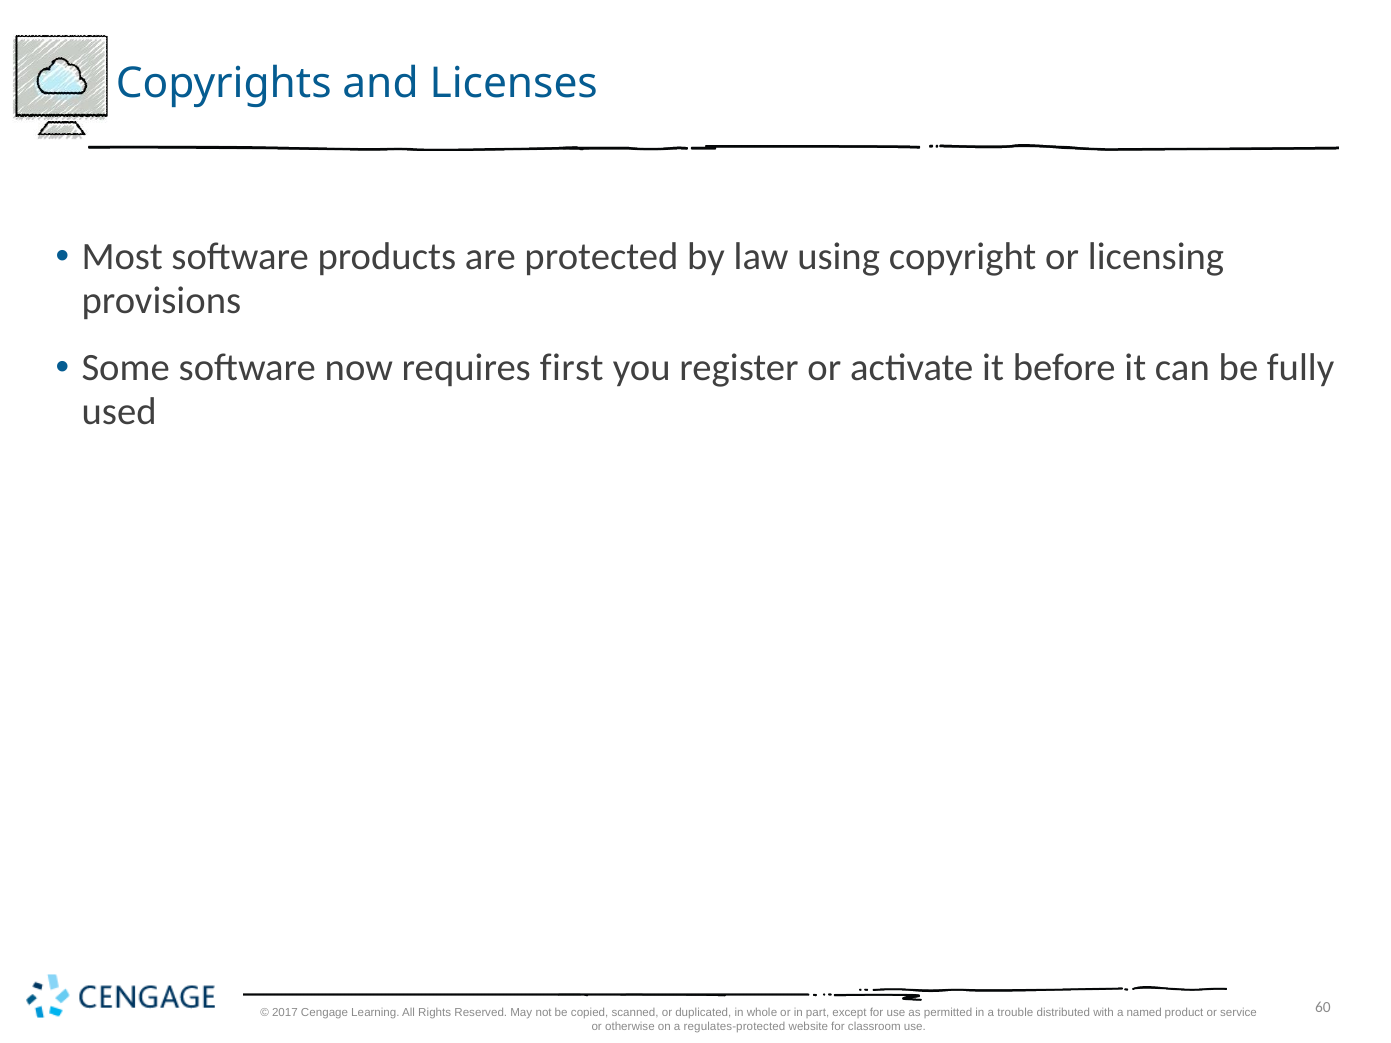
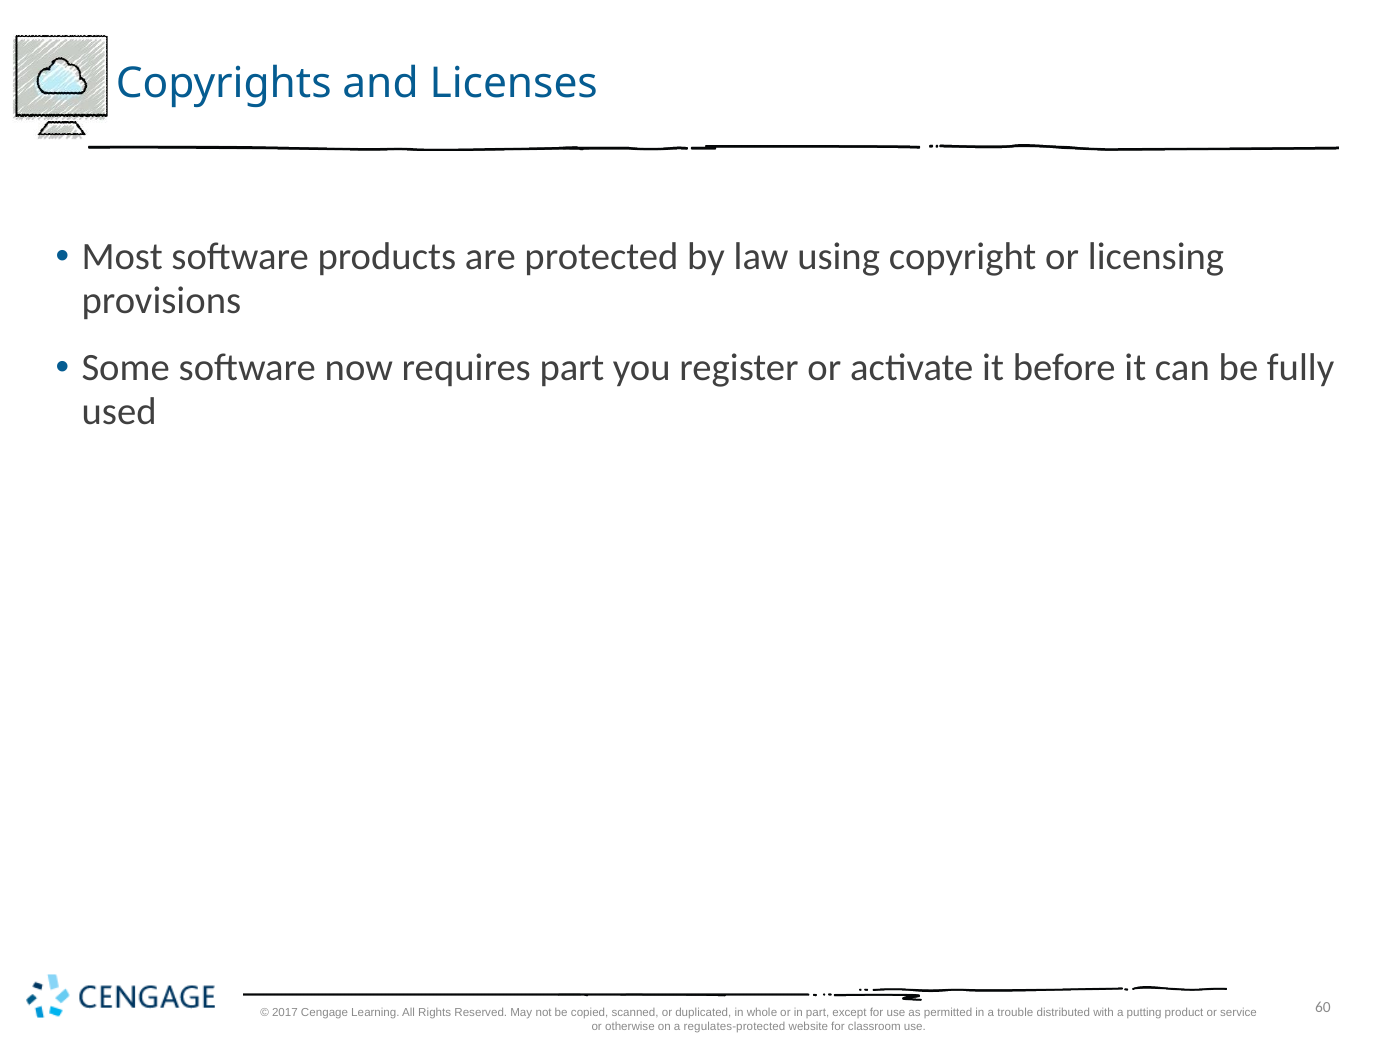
requires first: first -> part
named: named -> putting
